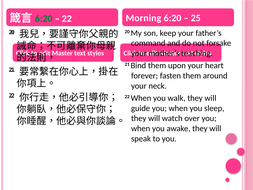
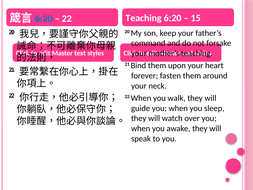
6:20 at (44, 19) colour: green -> blue
22 Morning: Morning -> Teaching
25: 25 -> 15
